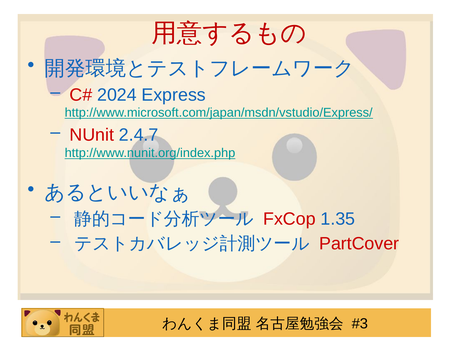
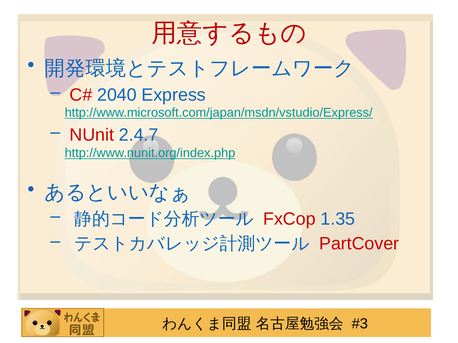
2024: 2024 -> 2040
